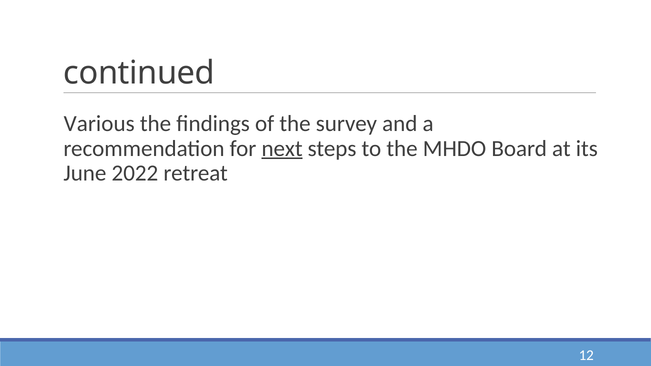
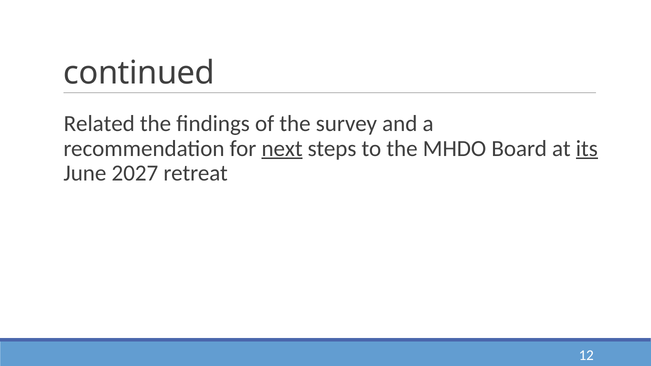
Various: Various -> Related
its underline: none -> present
2022: 2022 -> 2027
